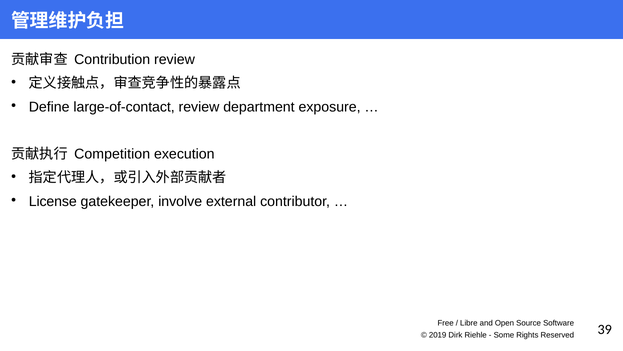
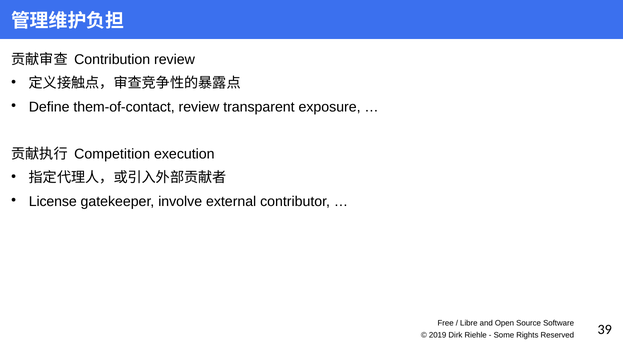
large-of-contact: large-of-contact -> them-of-contact
department: department -> transparent
